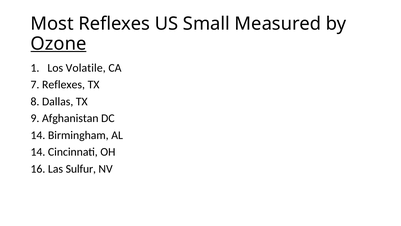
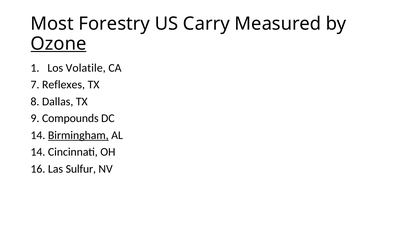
Most Reflexes: Reflexes -> Forestry
Small: Small -> Carry
Afghanistan: Afghanistan -> Compounds
Birmingham underline: none -> present
